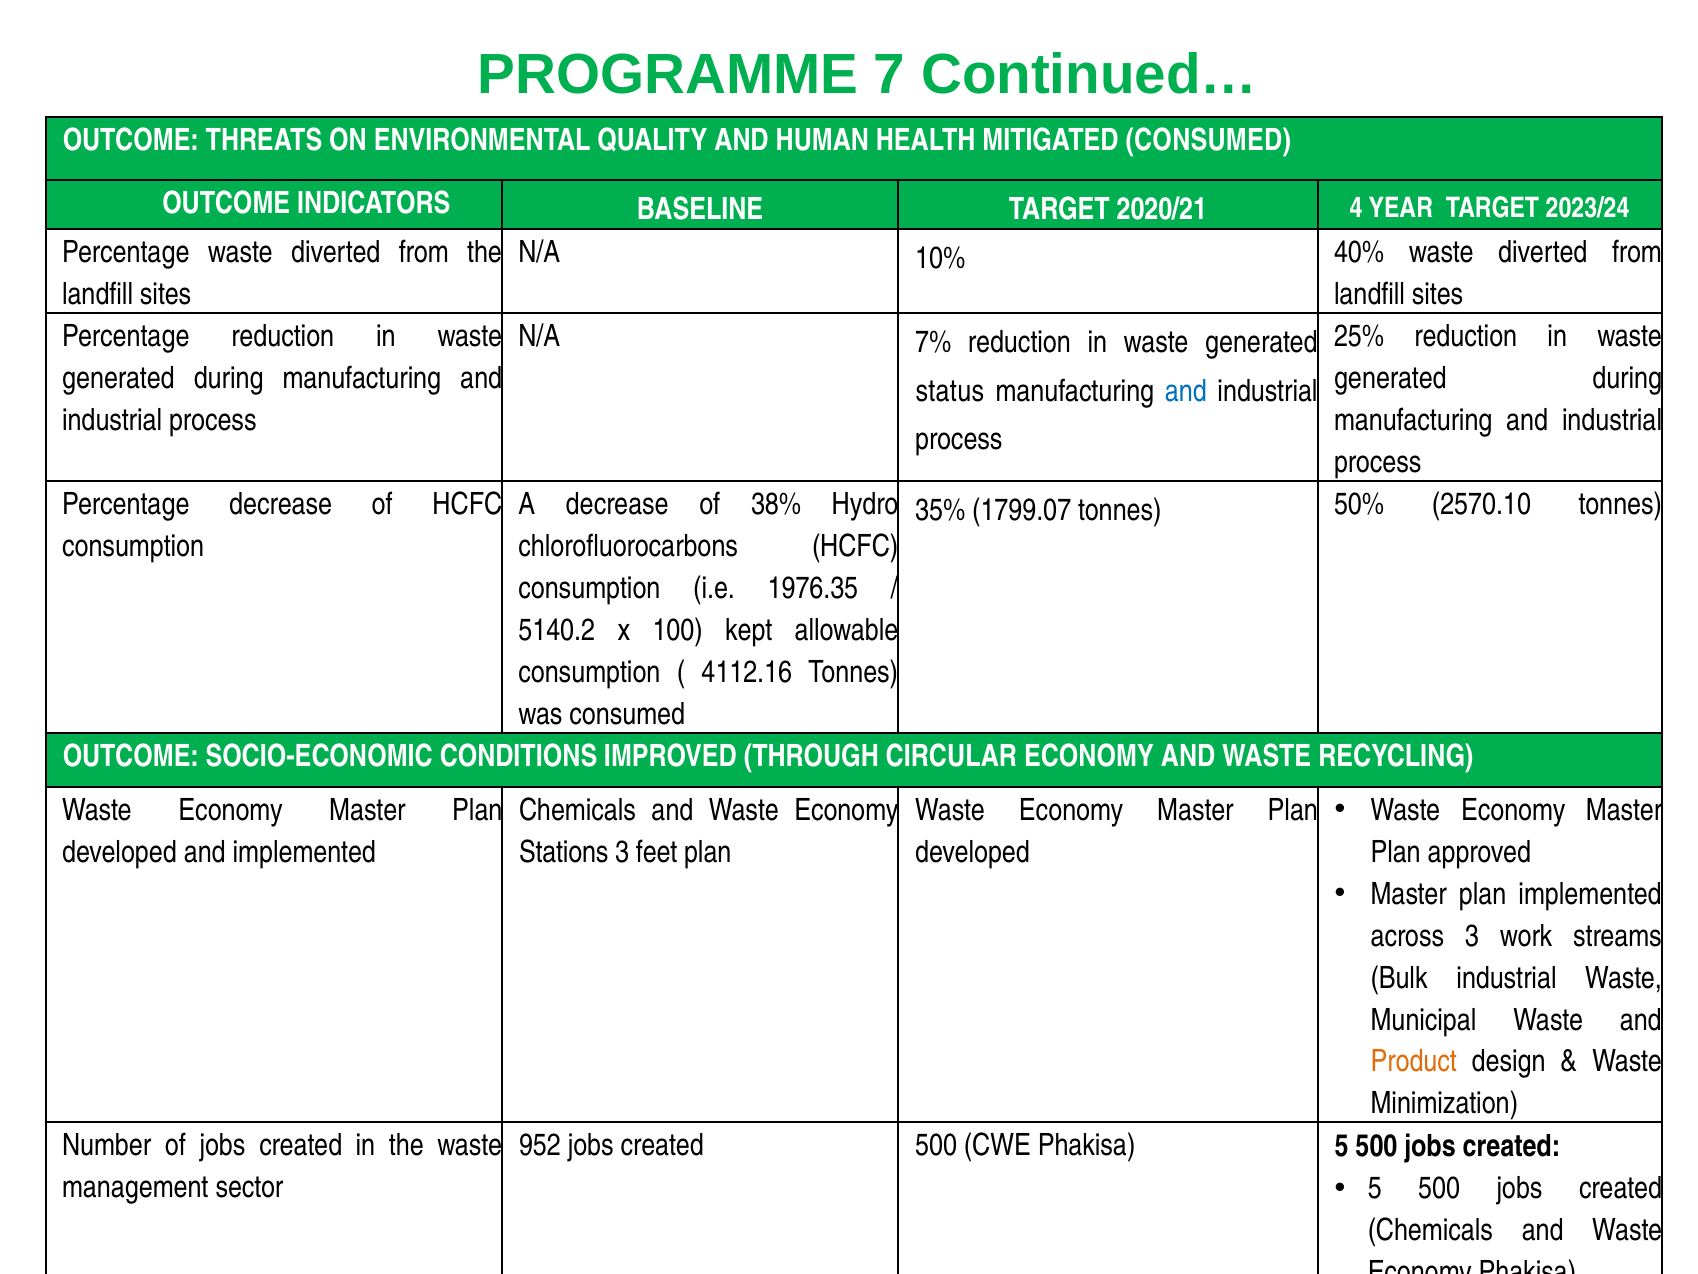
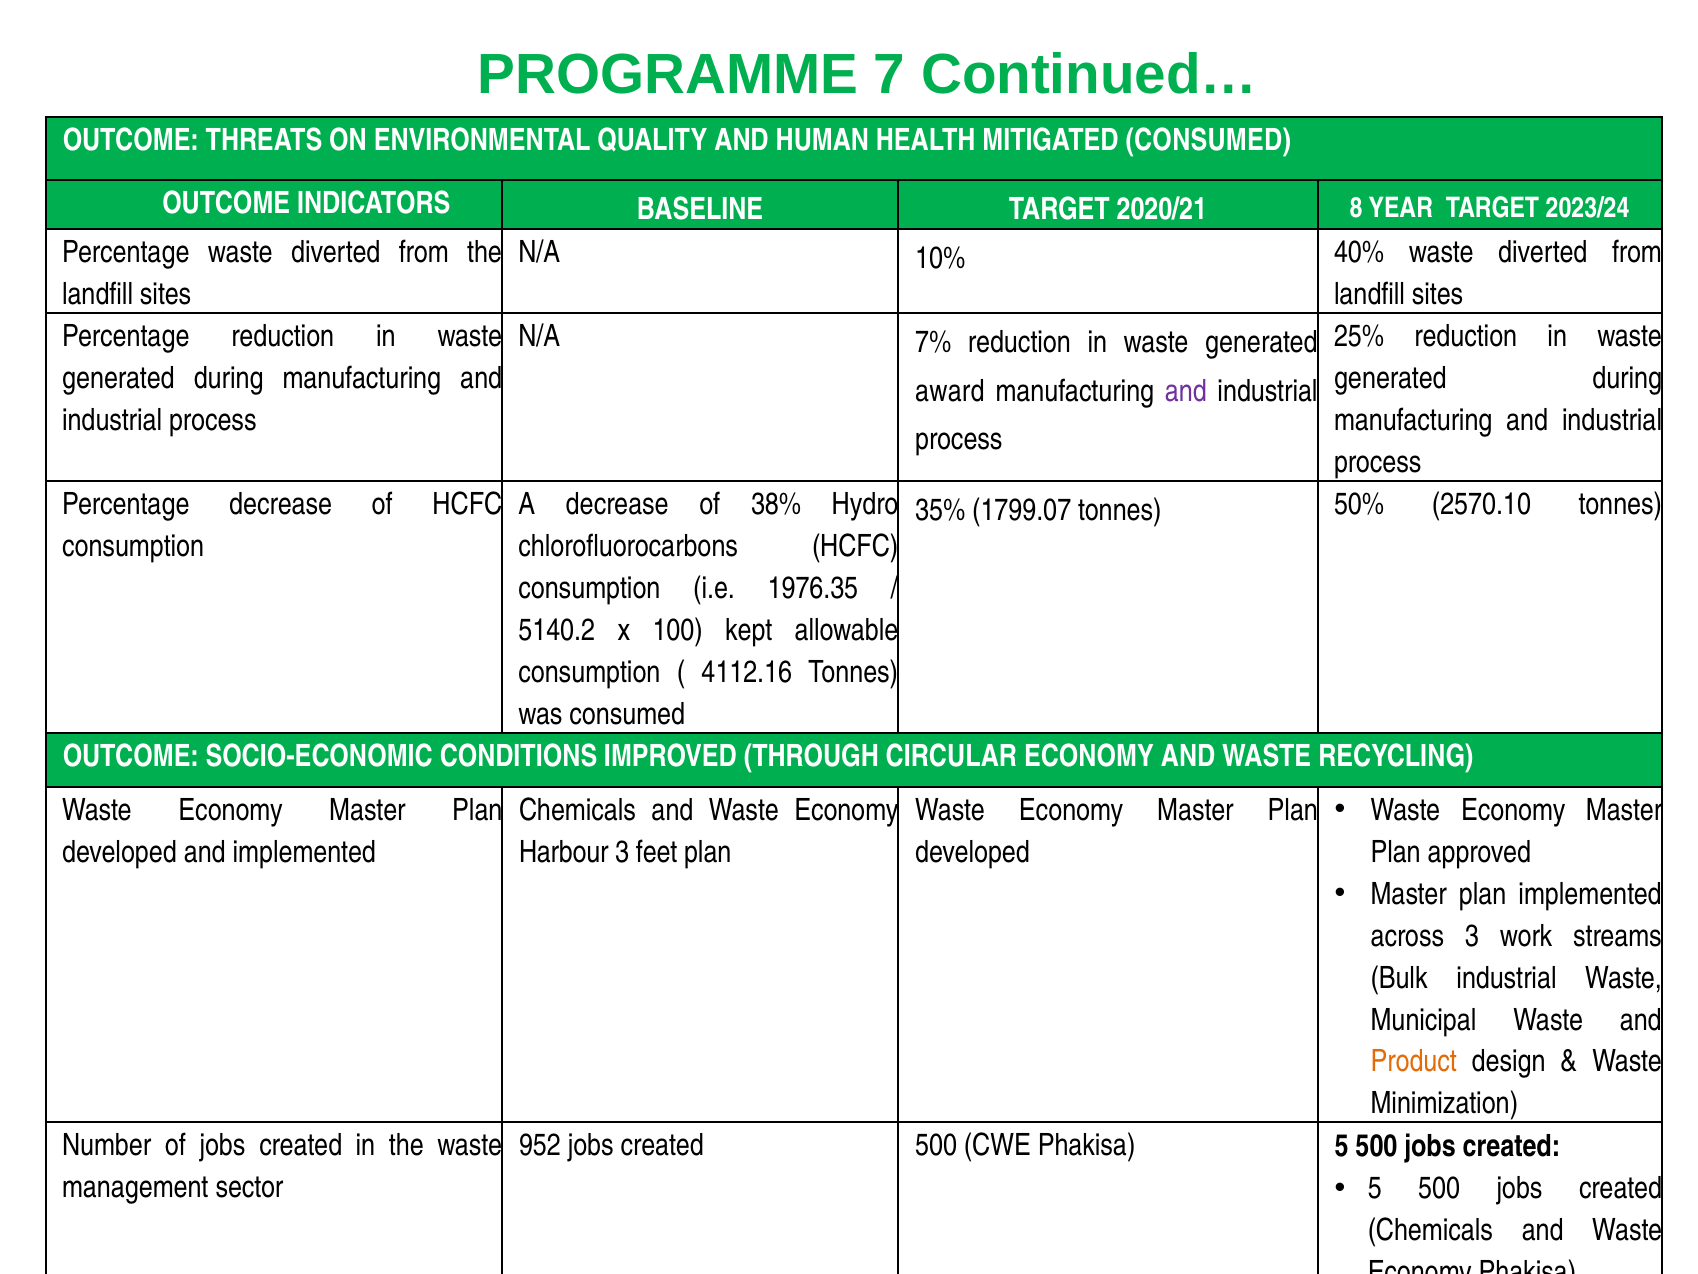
4: 4 -> 8
status: status -> award
and at (1186, 391) colour: blue -> purple
Stations: Stations -> Harbour
